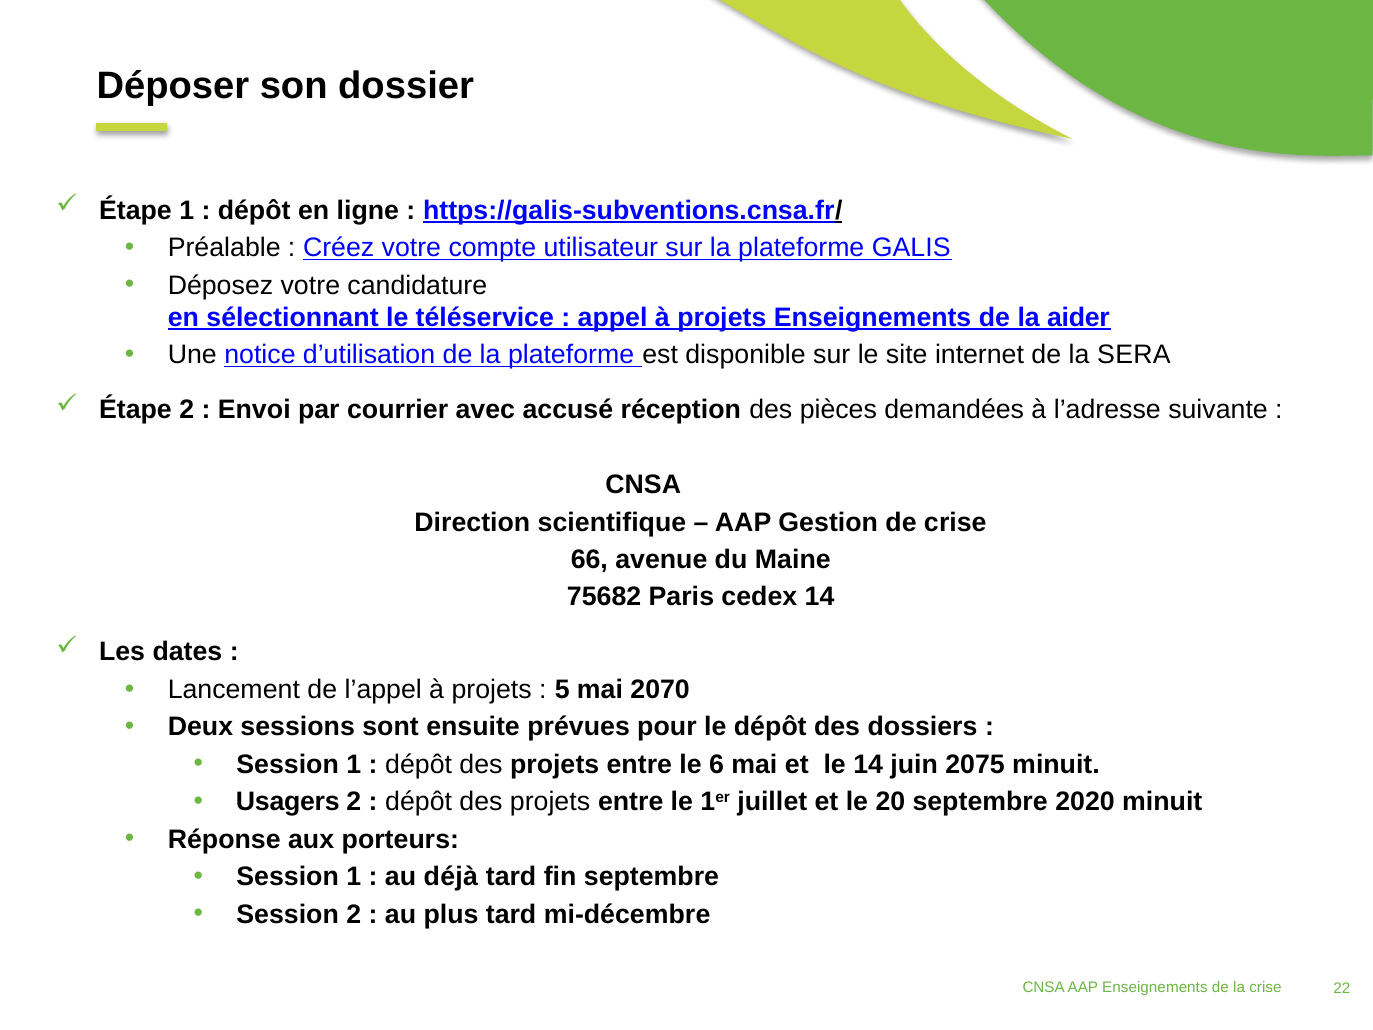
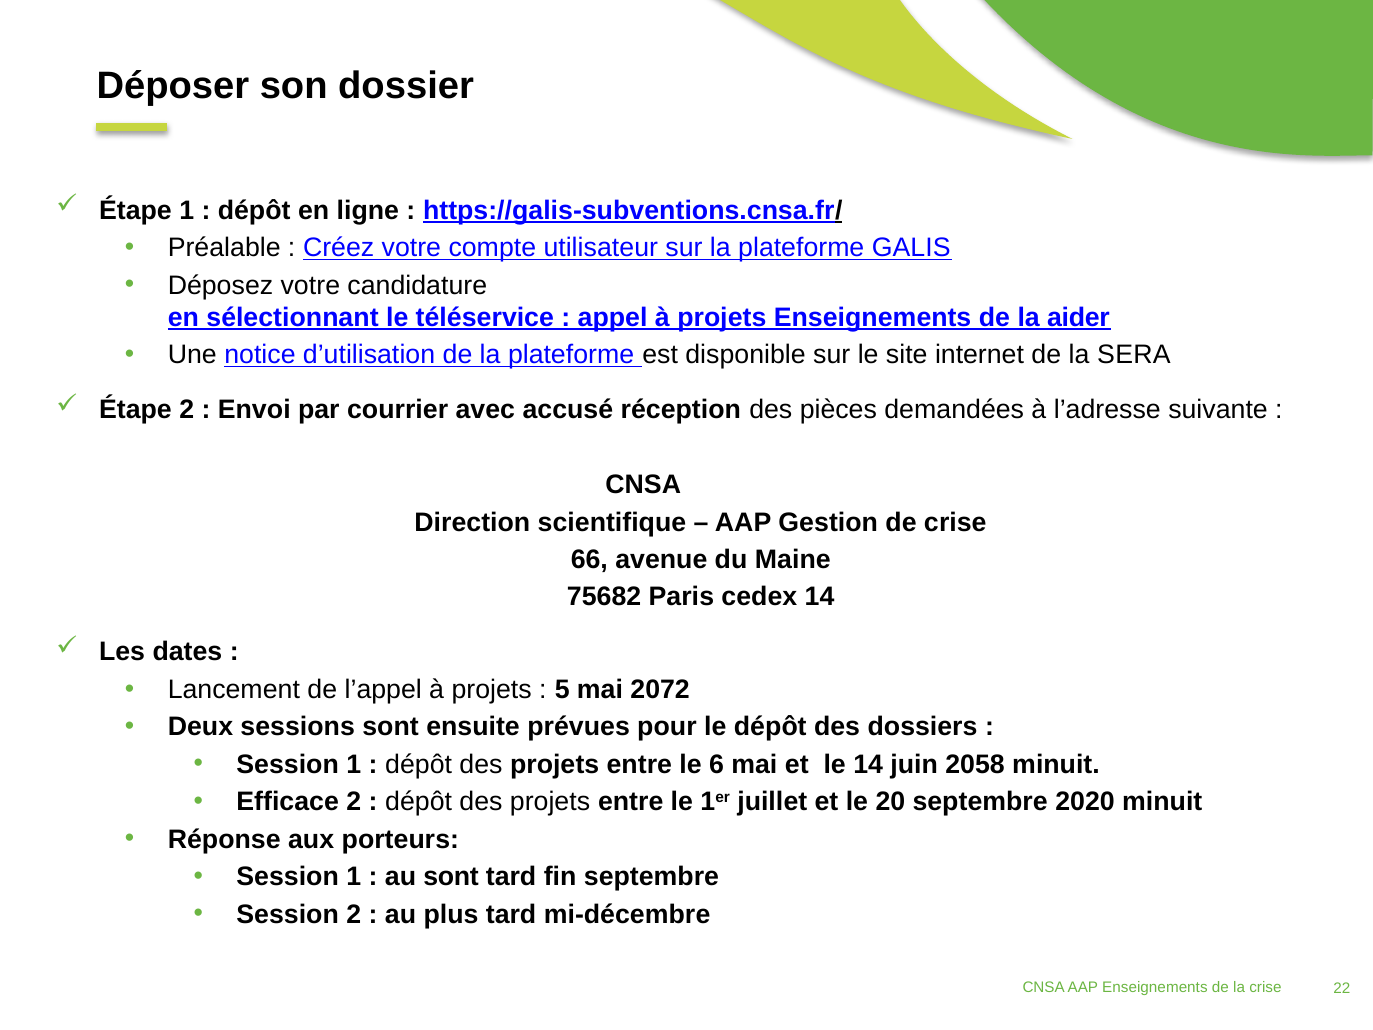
2070: 2070 -> 2072
2075: 2075 -> 2058
Usagers: Usagers -> Efficace
au déjà: déjà -> sont
